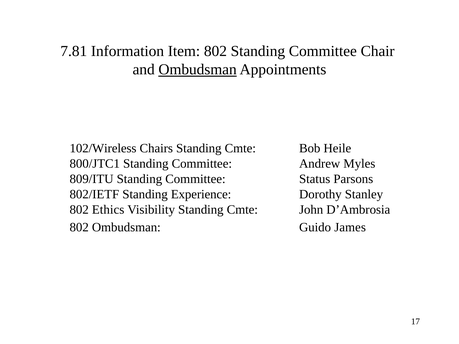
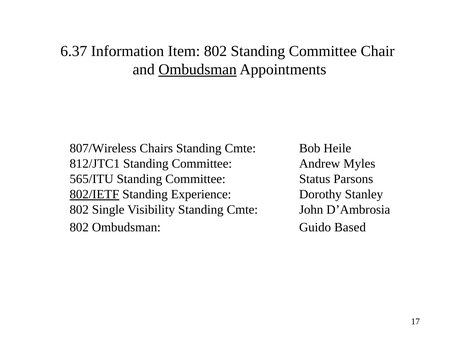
7.81: 7.81 -> 6.37
102/Wireless: 102/Wireless -> 807/Wireless
800/JTC1: 800/JTC1 -> 812/JTC1
809/ITU: 809/ITU -> 565/ITU
802/IETF underline: none -> present
Ethics: Ethics -> Single
James: James -> Based
